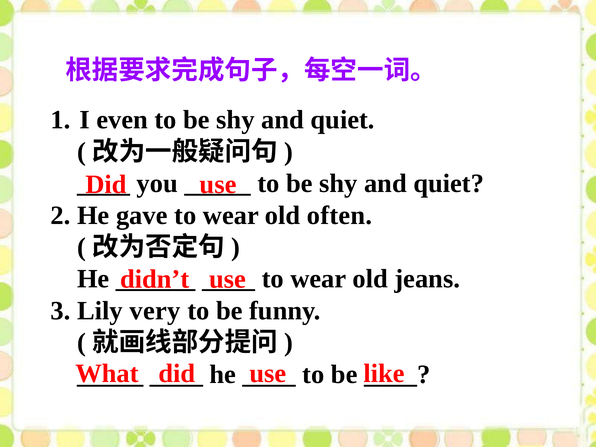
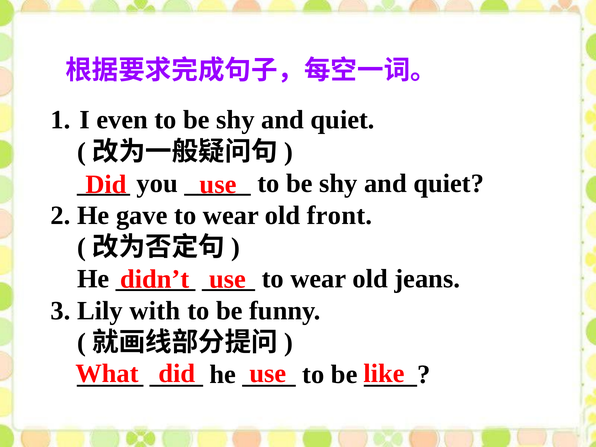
often: often -> front
very: very -> with
